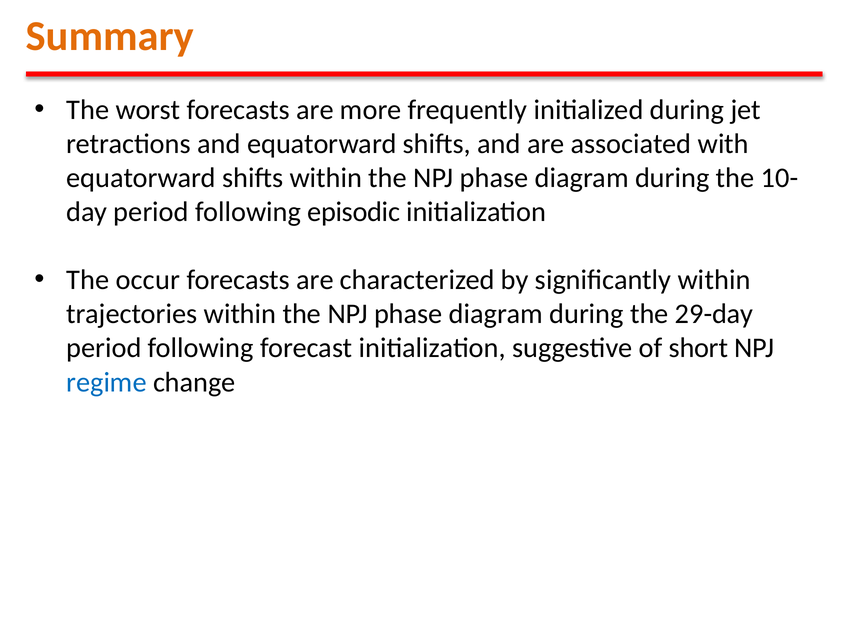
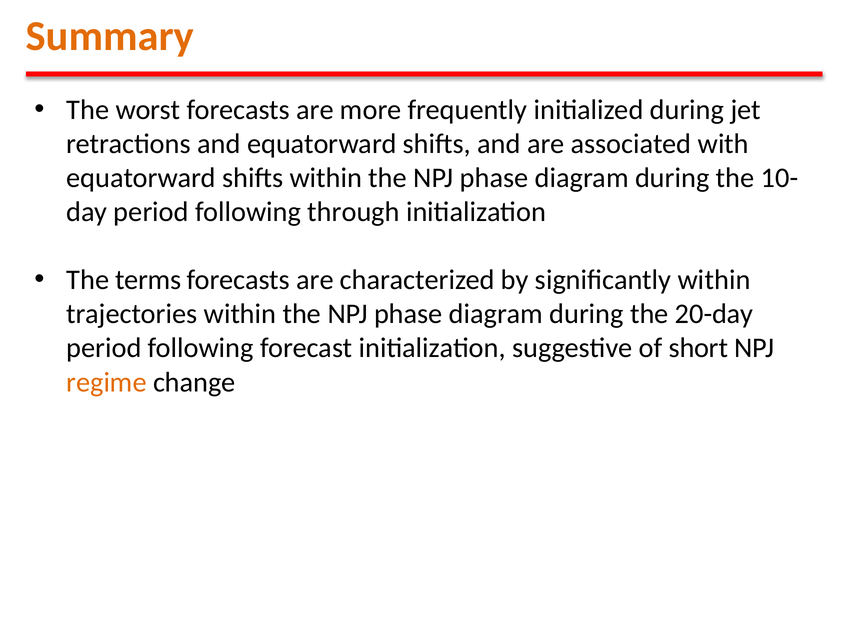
episodic: episodic -> through
occur: occur -> terms
29-day: 29-day -> 20-day
regime colour: blue -> orange
